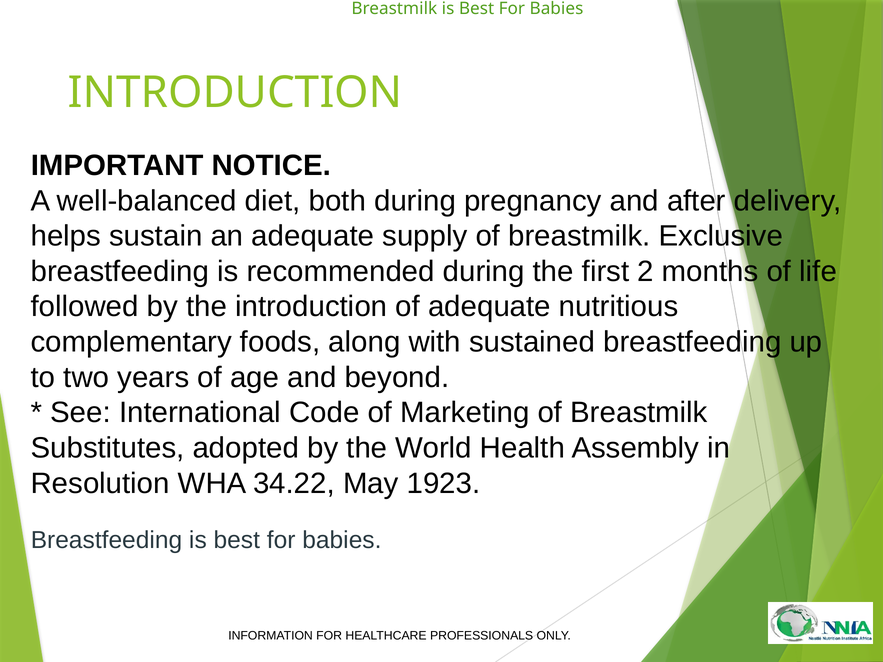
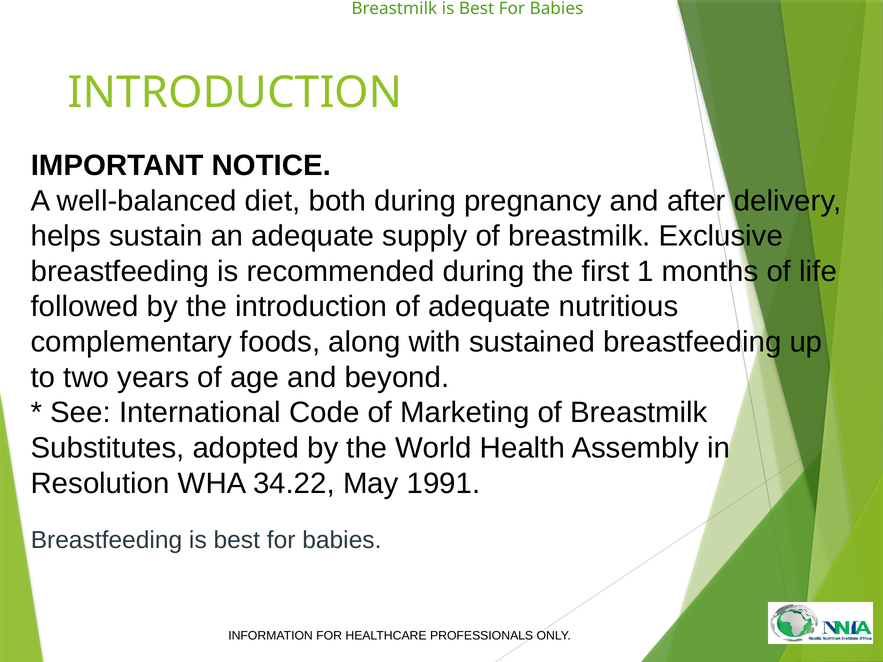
2: 2 -> 1
1923: 1923 -> 1991
